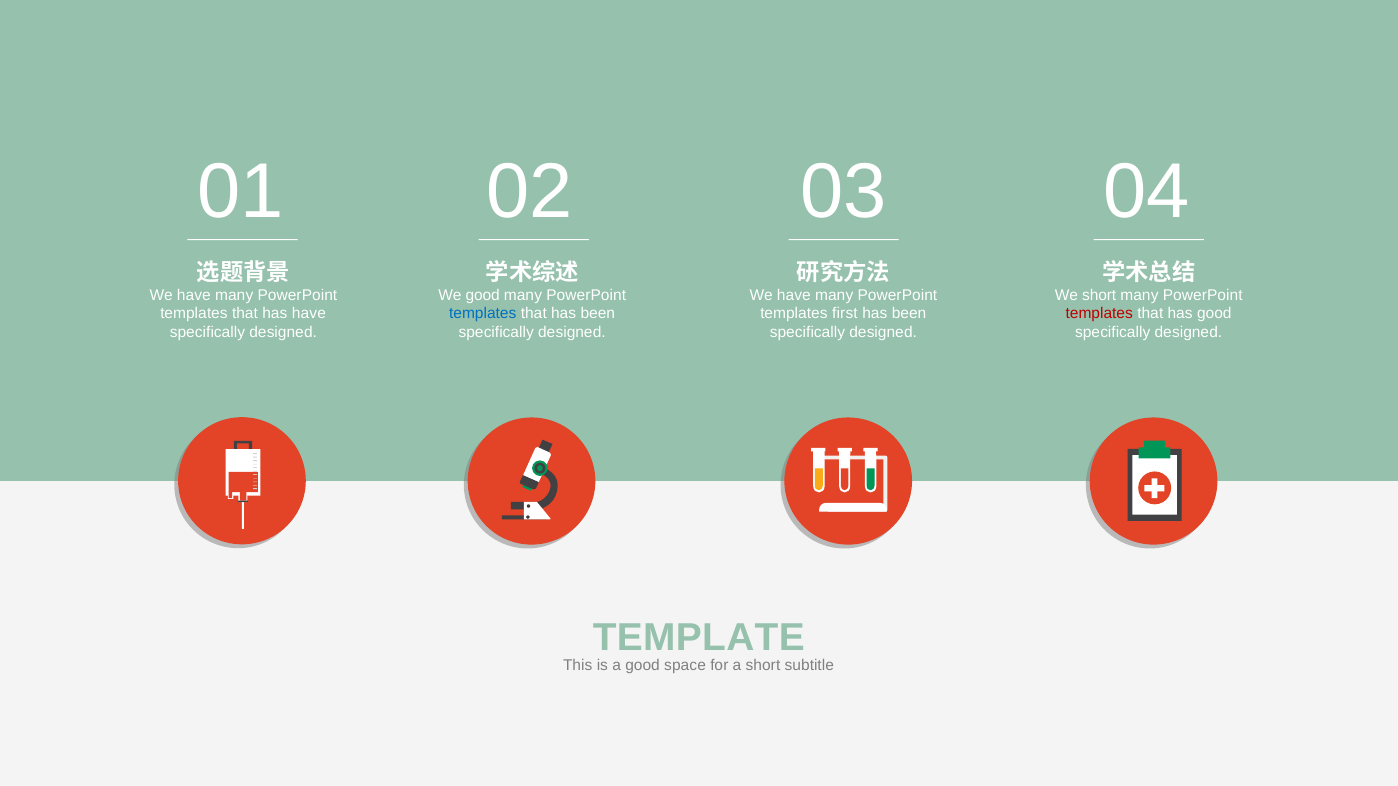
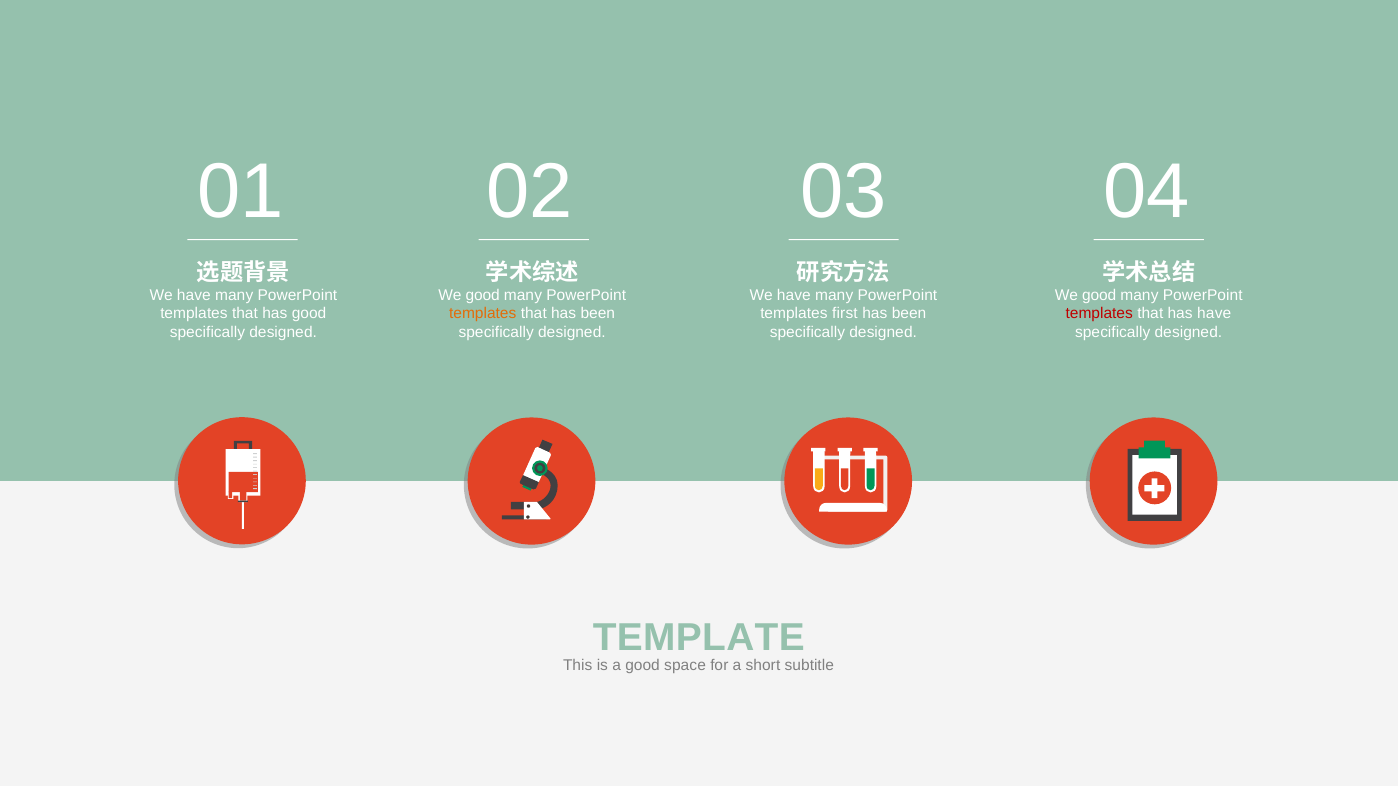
short at (1099, 295): short -> good
has have: have -> good
templates at (483, 314) colour: blue -> orange
has good: good -> have
